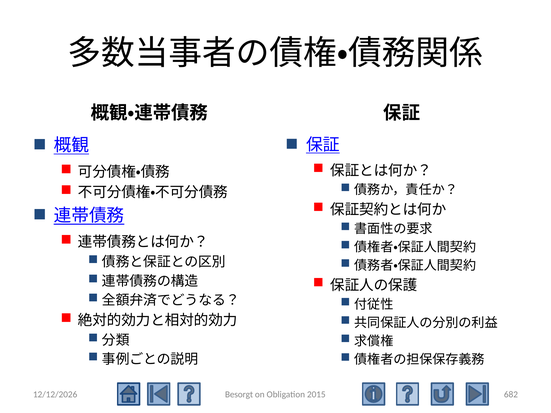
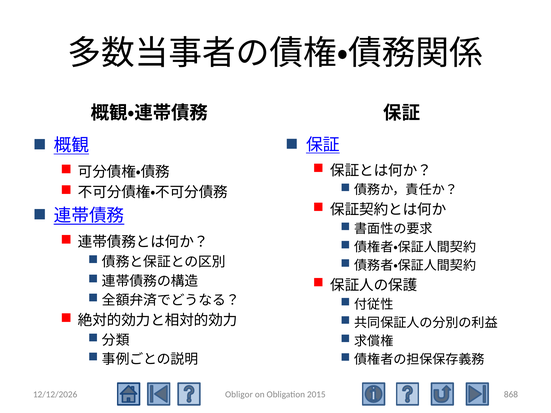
Besorgt: Besorgt -> Obligor
682: 682 -> 868
